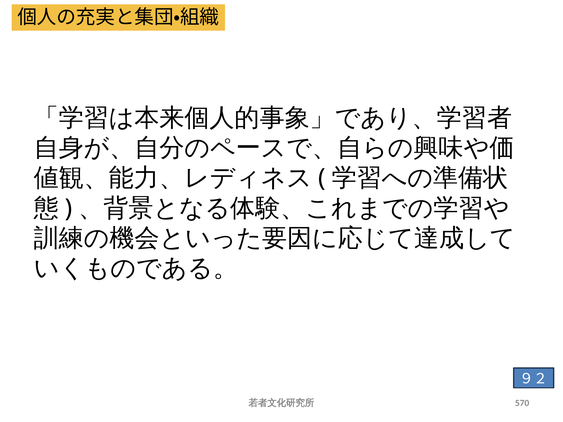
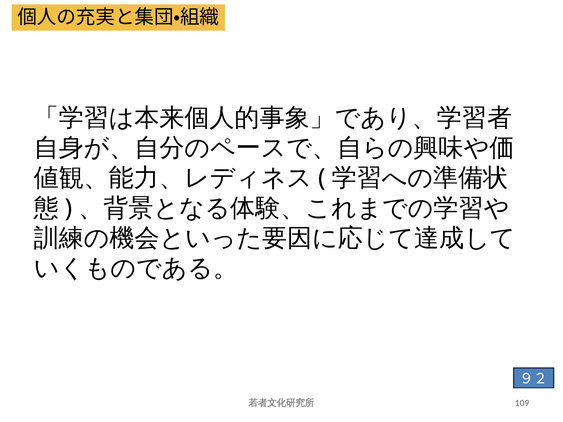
570: 570 -> 109
